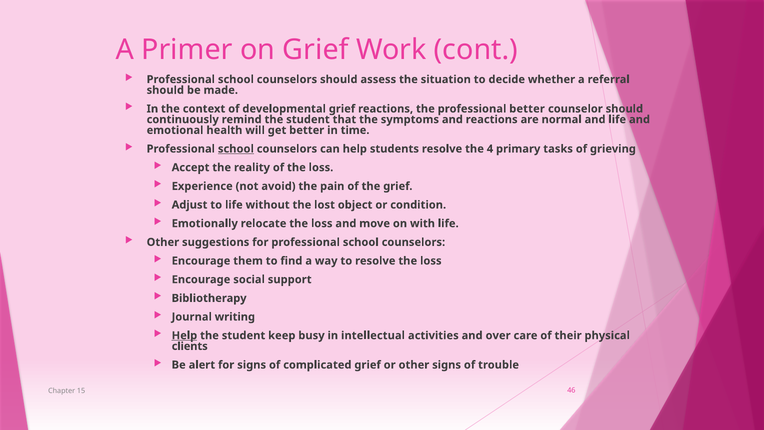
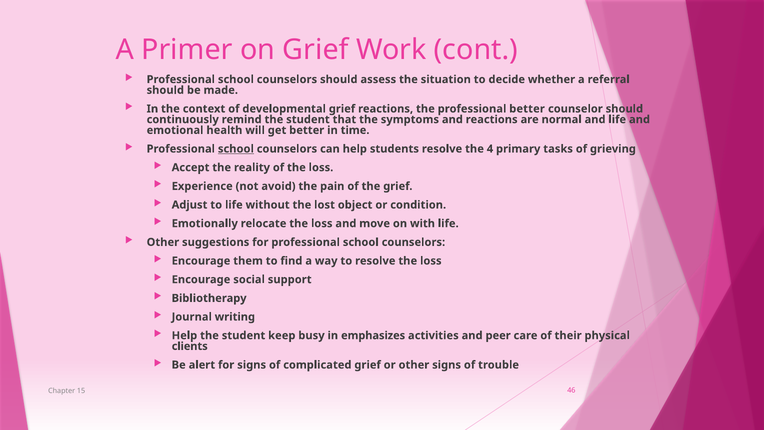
Help at (184, 335) underline: present -> none
intellectual: intellectual -> emphasizes
over: over -> peer
